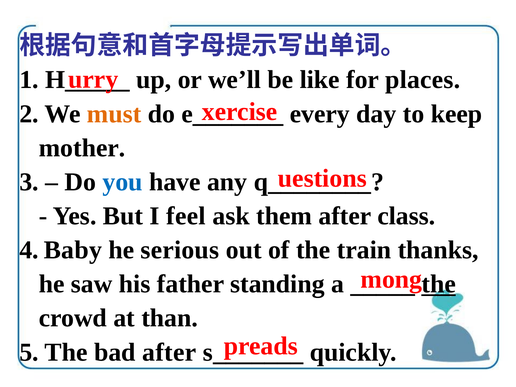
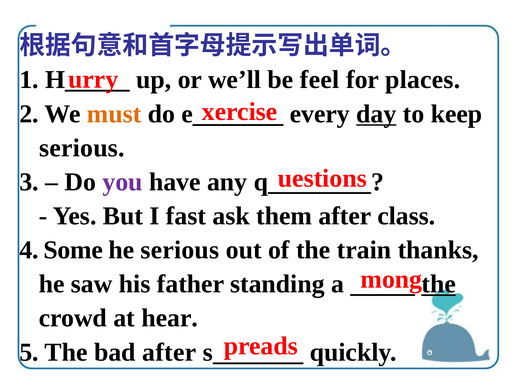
like: like -> feel
day underline: none -> present
mother at (82, 148): mother -> serious
you colour: blue -> purple
feel: feel -> fast
Baby: Baby -> Some
than: than -> hear
